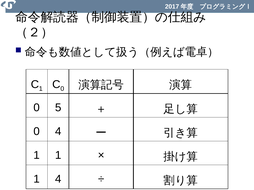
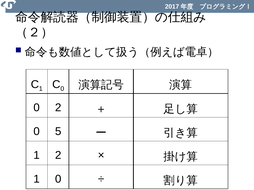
0 5: 5 -> 2
0 4: 4 -> 5
1 1: 1 -> 2
1 4: 4 -> 0
